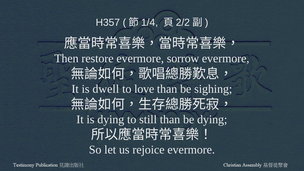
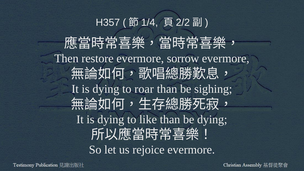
dwell at (106, 89): dwell -> dying
love: love -> roar
still: still -> like
